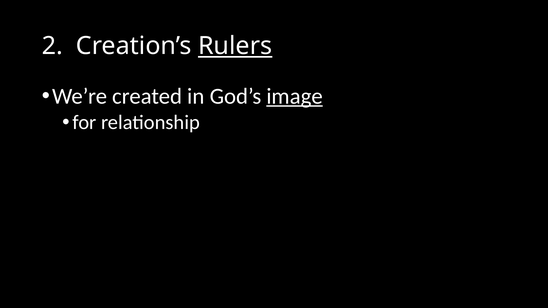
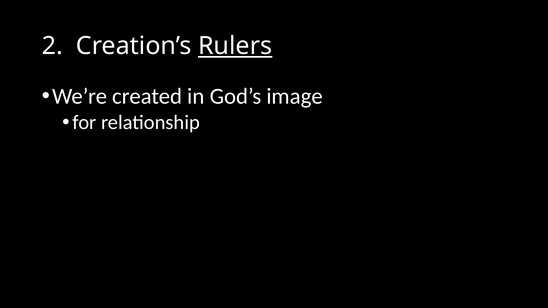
image underline: present -> none
